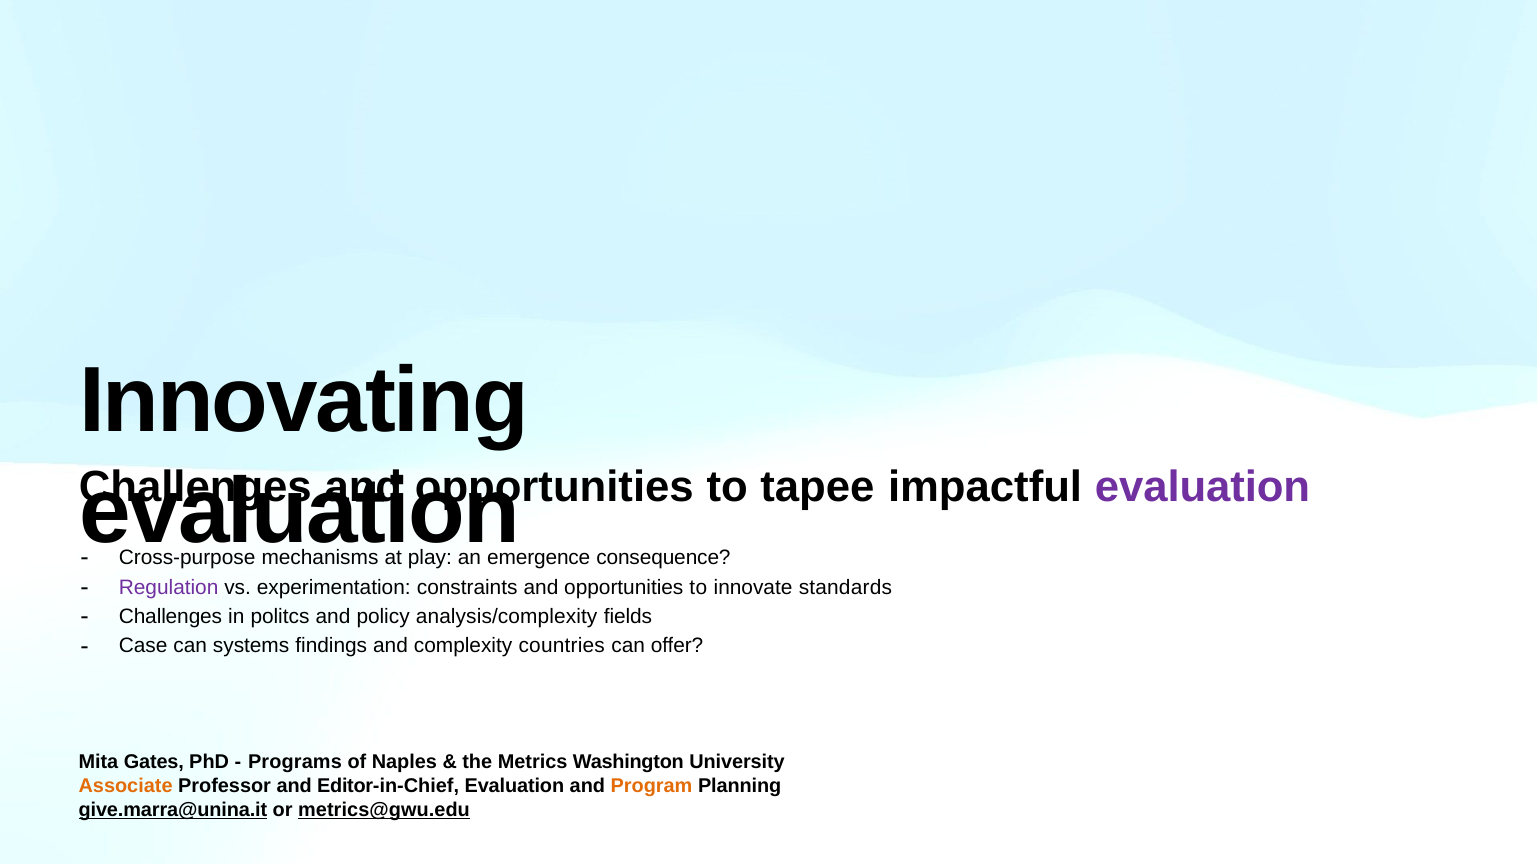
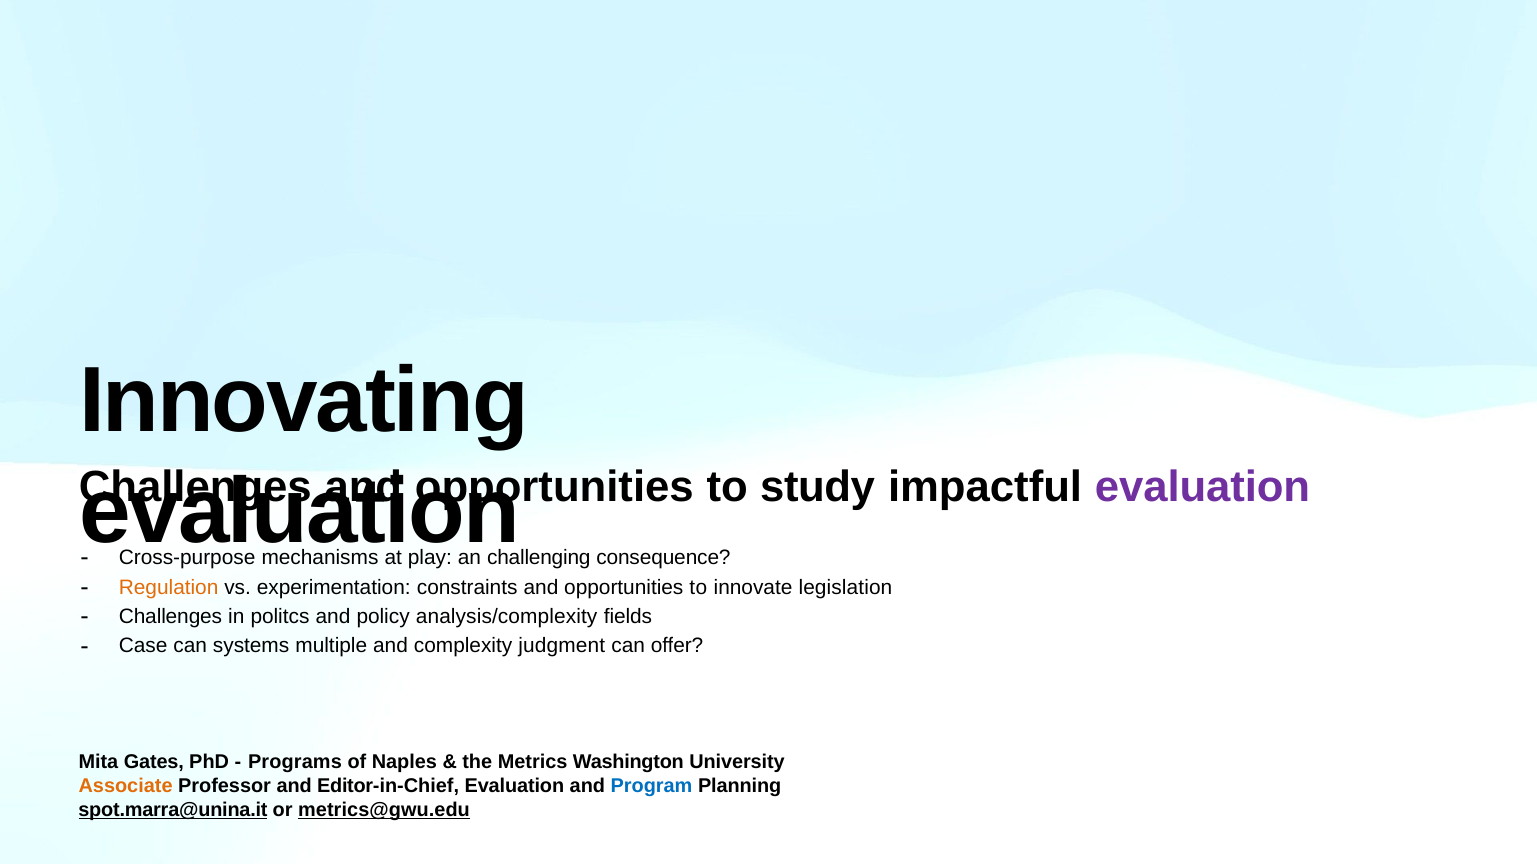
tapee: tapee -> study
emergence: emergence -> challenging
Regulation colour: purple -> orange
standards: standards -> legislation
findings: findings -> multiple
countries: countries -> judgment
Program colour: orange -> blue
give.marra@unina.it: give.marra@unina.it -> spot.marra@unina.it
